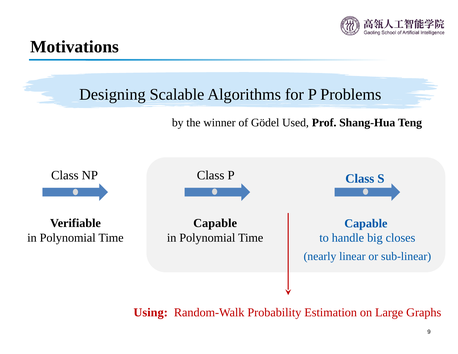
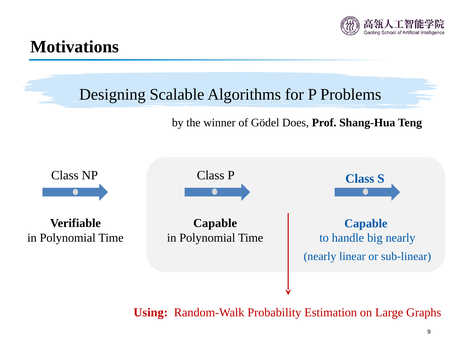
Used: Used -> Does
big closes: closes -> nearly
